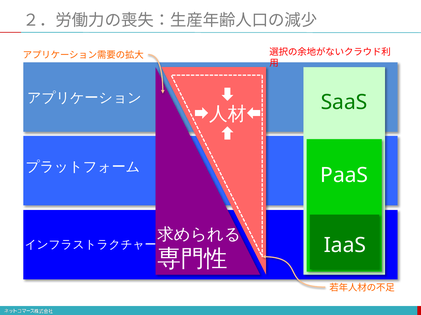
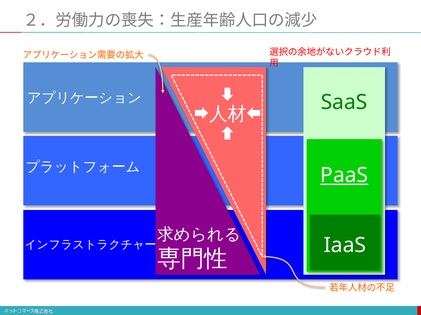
PaaS underline: none -> present
